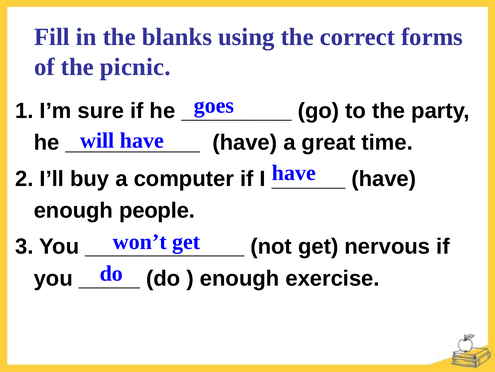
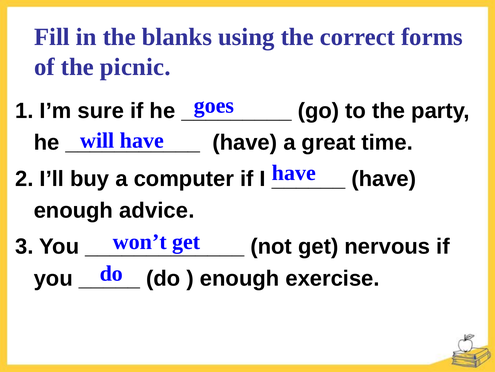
people: people -> advice
